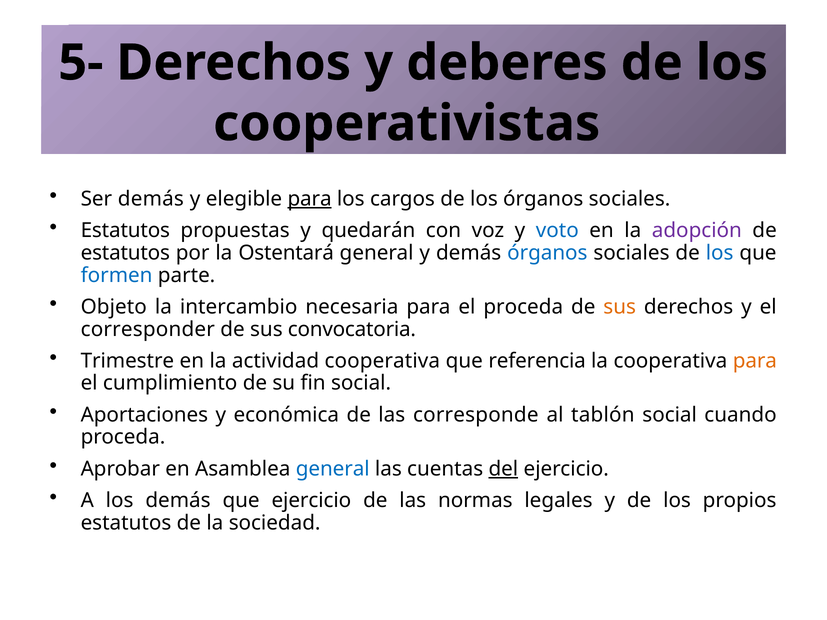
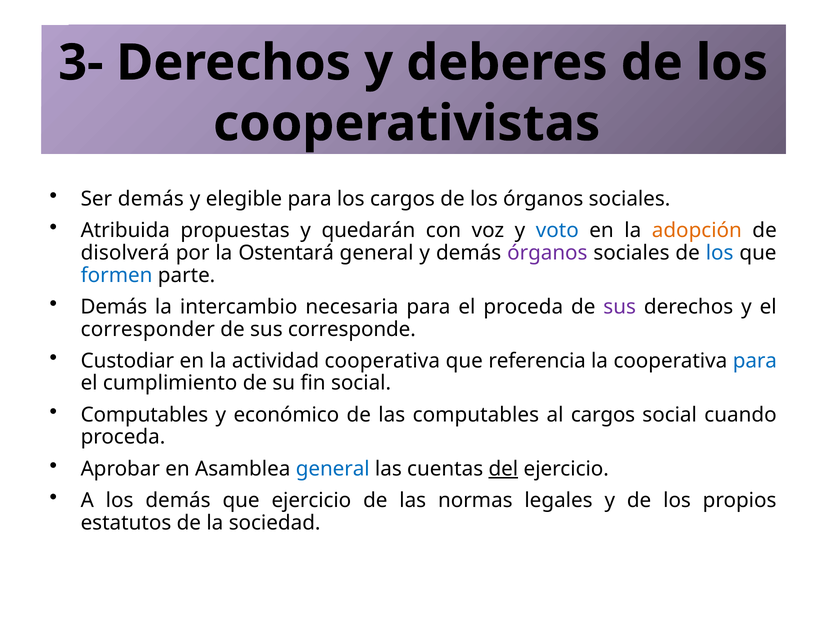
5-: 5- -> 3-
para at (310, 199) underline: present -> none
Estatutos at (125, 231): Estatutos -> Atribuida
adopción colour: purple -> orange
estatutos at (125, 253): estatutos -> disolverá
órganos at (547, 253) colour: blue -> purple
Objeto at (114, 307): Objeto -> Demás
sus at (620, 307) colour: orange -> purple
convocatoria: convocatoria -> corresponde
Trimestre: Trimestre -> Custodiar
para at (755, 361) colour: orange -> blue
Aportaciones at (144, 415): Aportaciones -> Computables
económica: económica -> económico
las corresponde: corresponde -> computables
al tablón: tablón -> cargos
